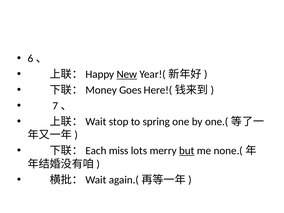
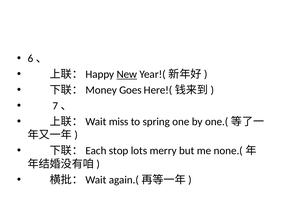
stop: stop -> miss
miss: miss -> stop
but underline: present -> none
